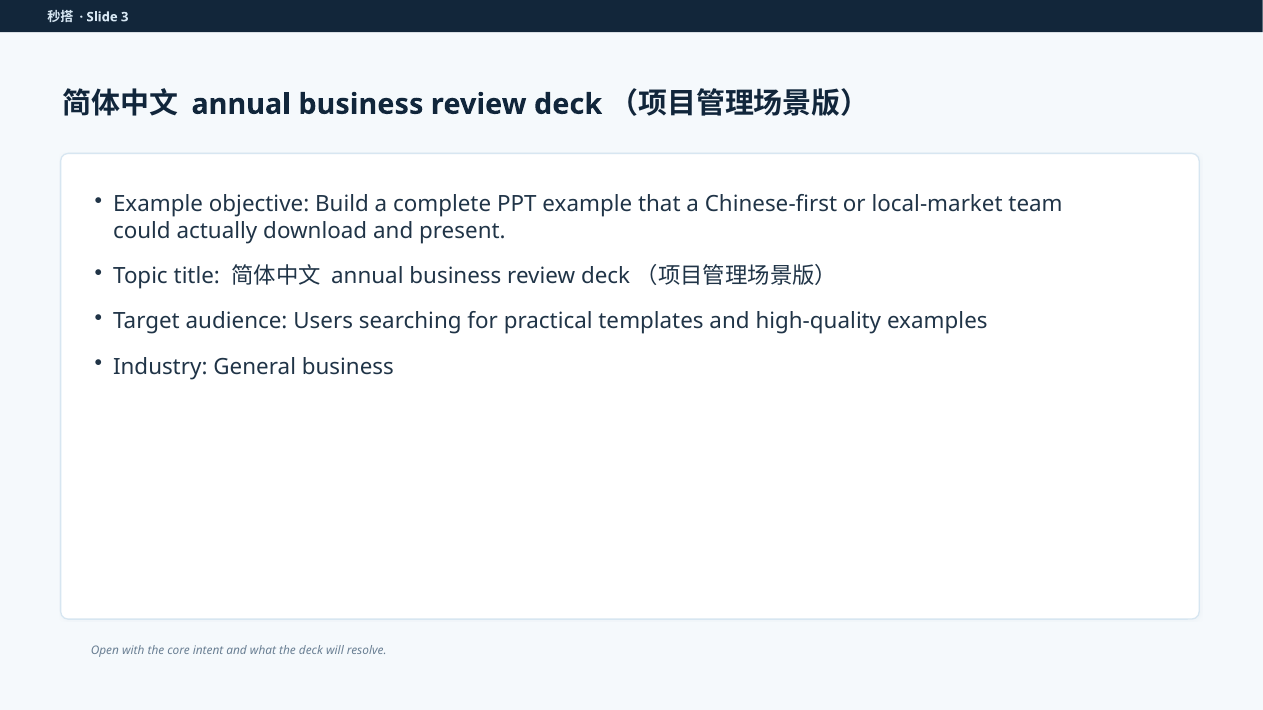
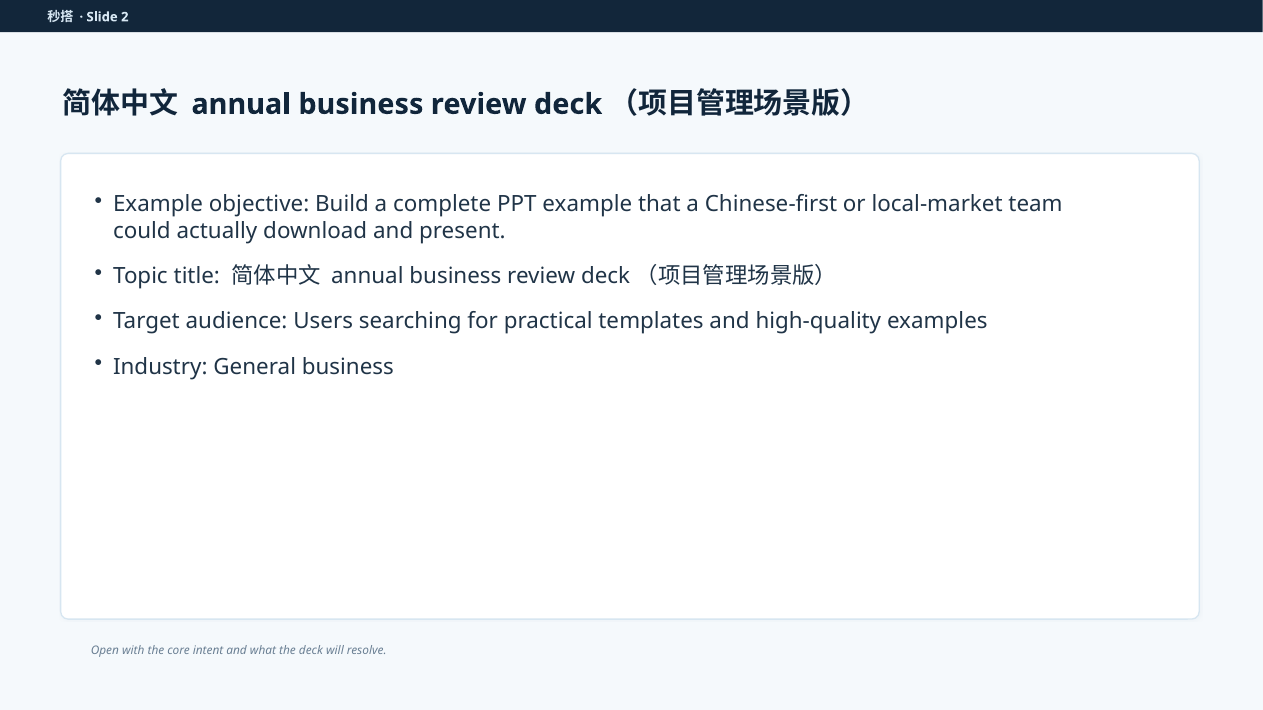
3: 3 -> 2
